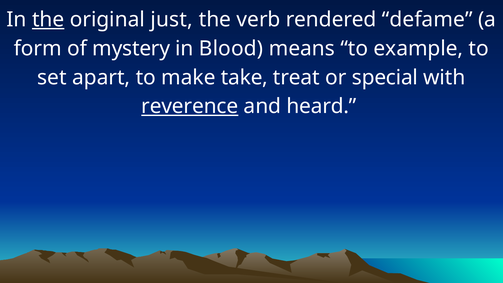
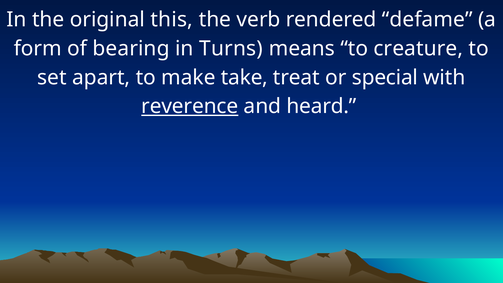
the at (48, 20) underline: present -> none
just: just -> this
mystery: mystery -> bearing
Blood: Blood -> Turns
example: example -> creature
